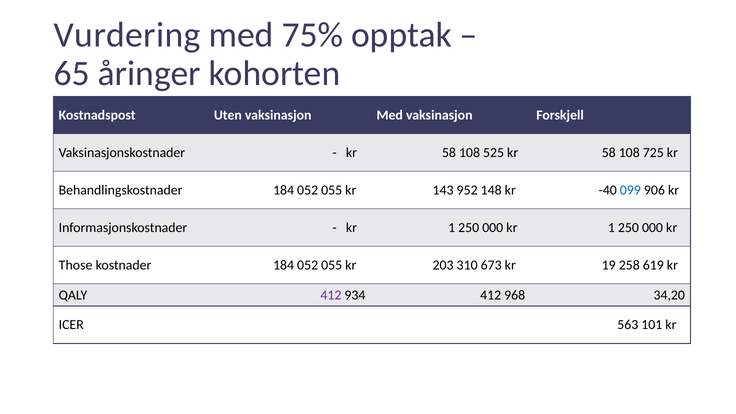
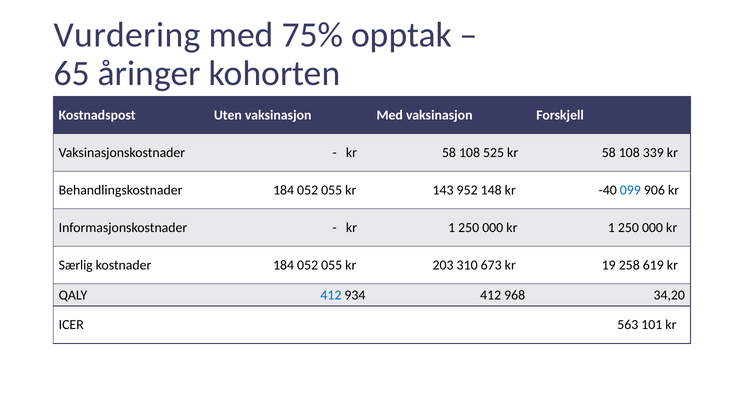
725: 725 -> 339
Those: Those -> Særlig
412 at (331, 295) colour: purple -> blue
